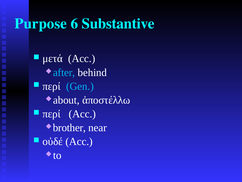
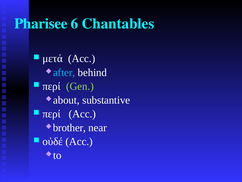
Purpose: Purpose -> Pharisee
Substantive: Substantive -> Chantables
Gen colour: light blue -> light green
ἀποστέλλω: ἀποστέλλω -> substantive
